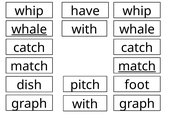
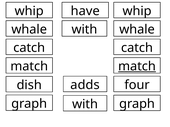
whale at (29, 29) underline: present -> none
pitch: pitch -> adds
foot: foot -> four
